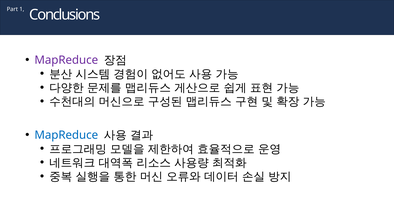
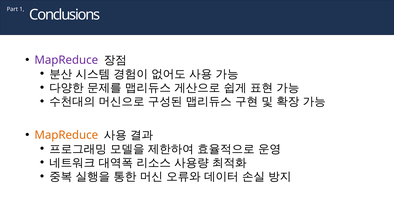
MapReduce at (66, 135) colour: blue -> orange
